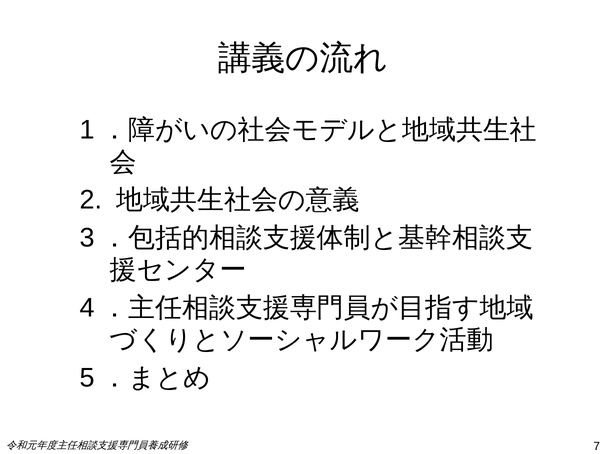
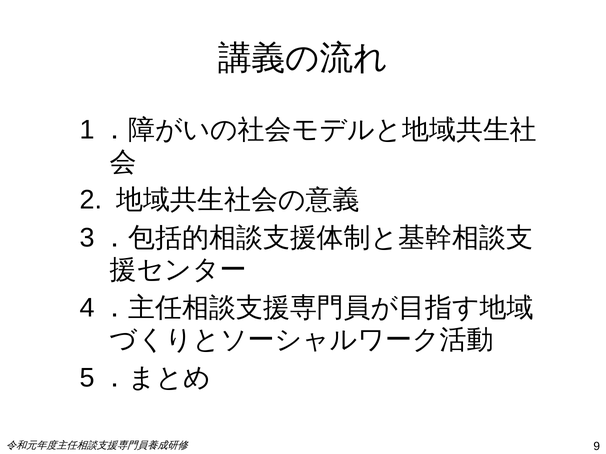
7: 7 -> 9
